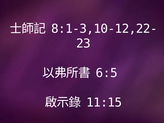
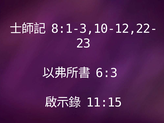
6:5: 6:5 -> 6:3
